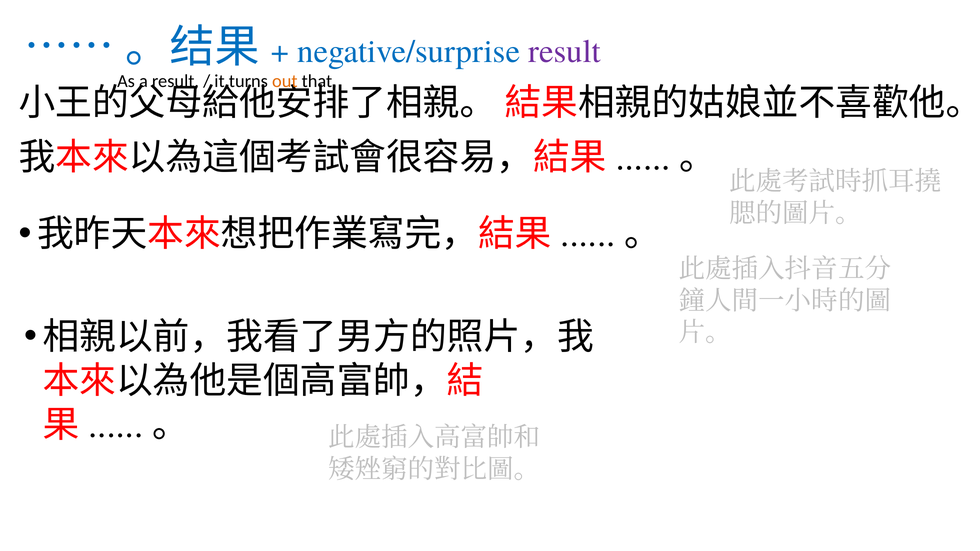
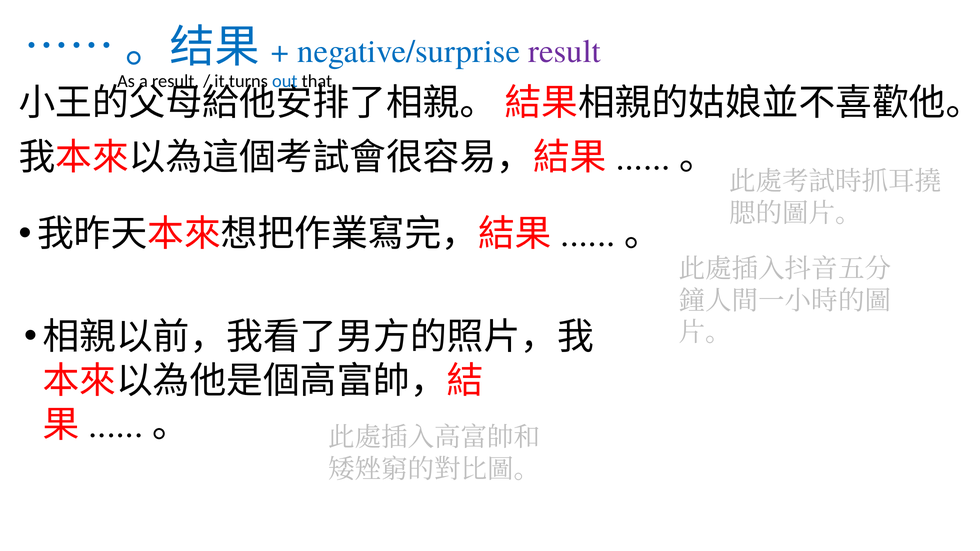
out colour: orange -> blue
